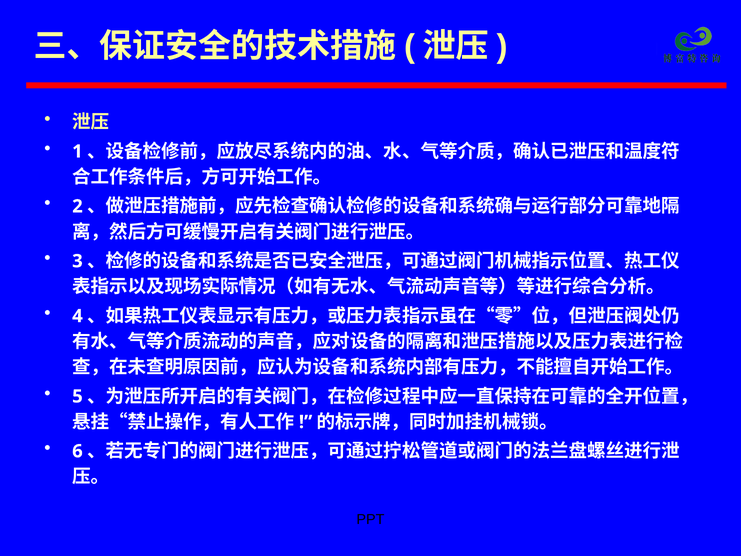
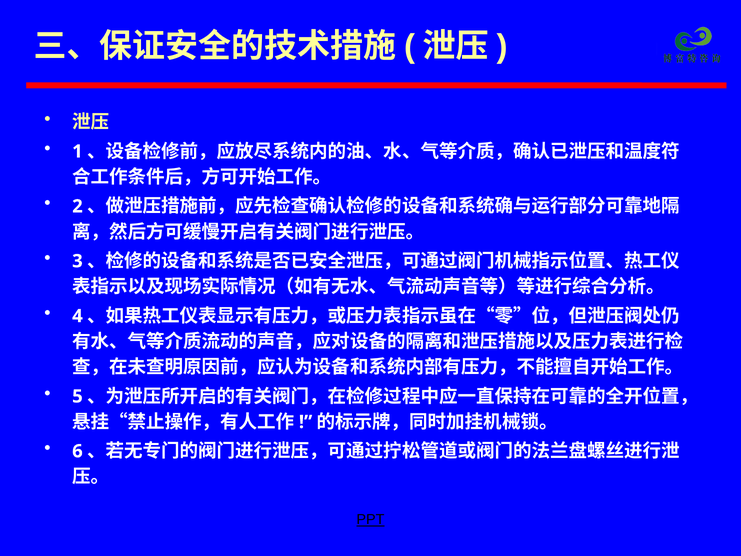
PPT underline: none -> present
